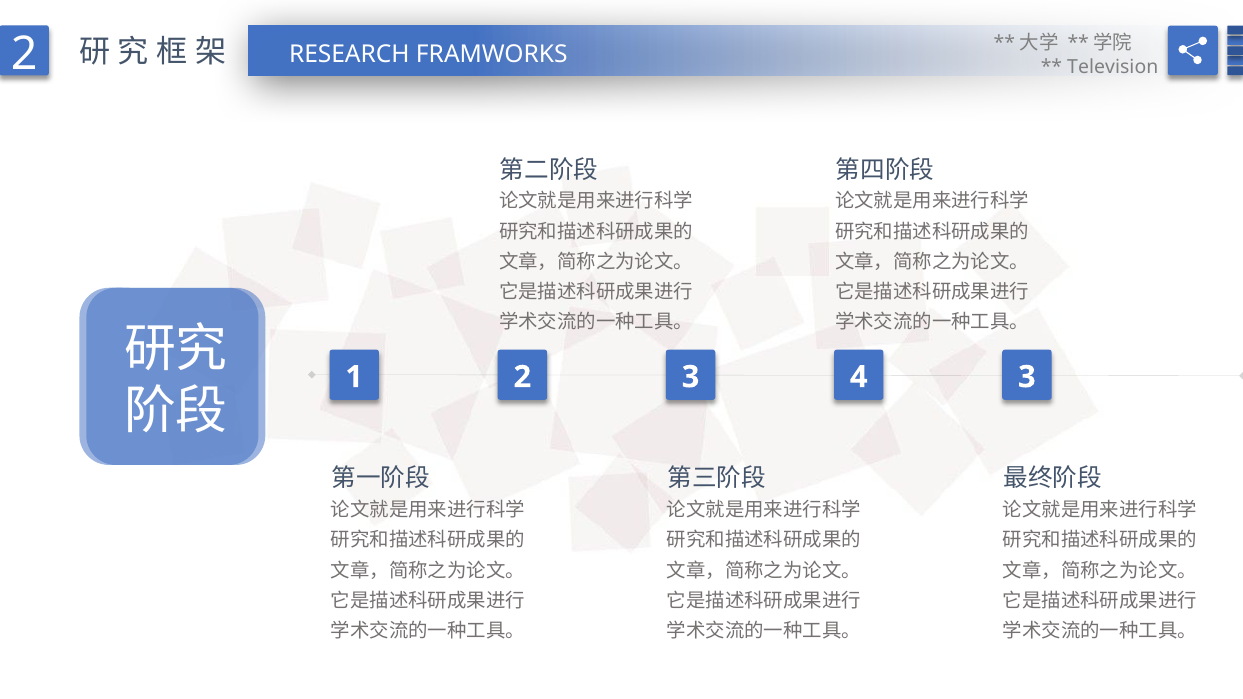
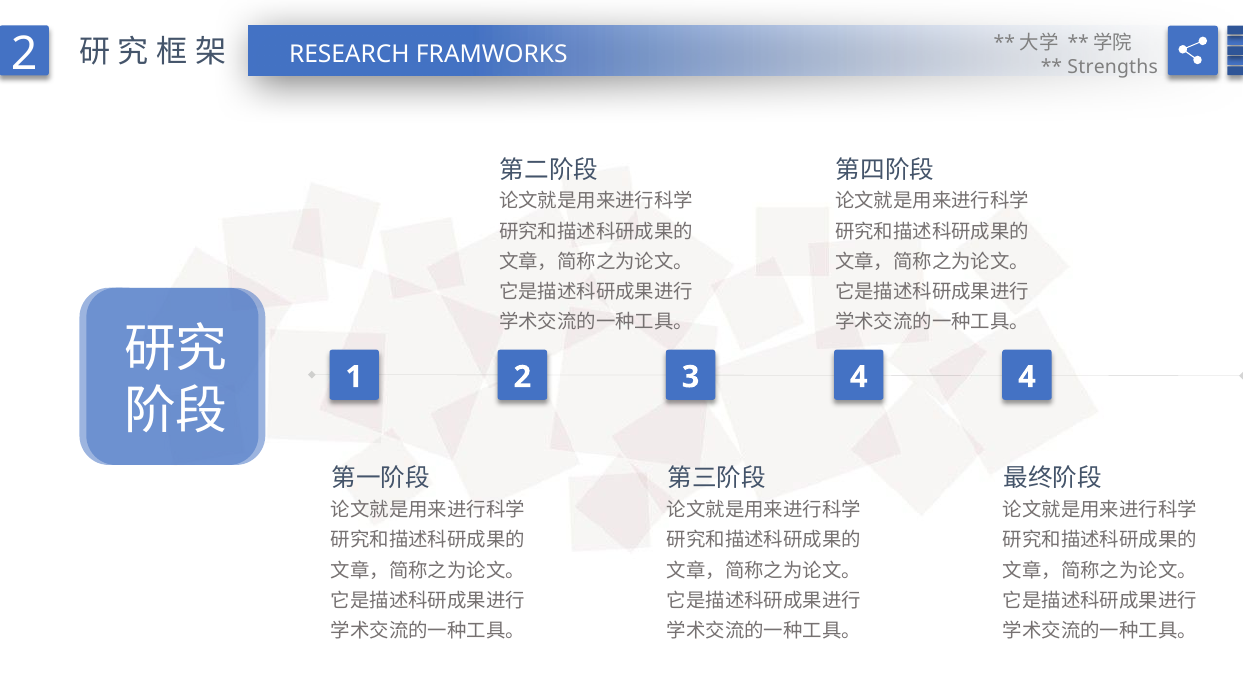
Television: Television -> Strengths
2 3: 3 -> 4
